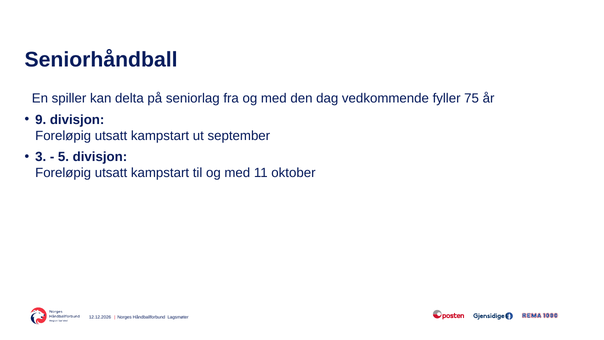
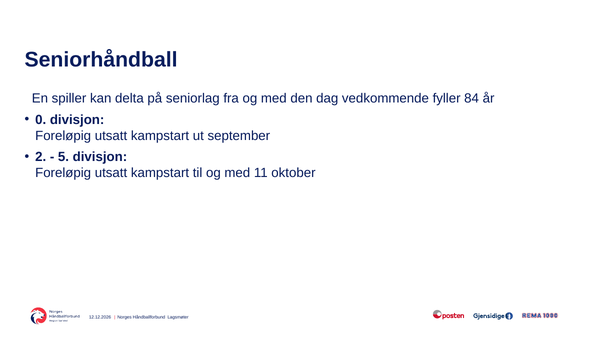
75: 75 -> 84
9: 9 -> 0
3: 3 -> 2
